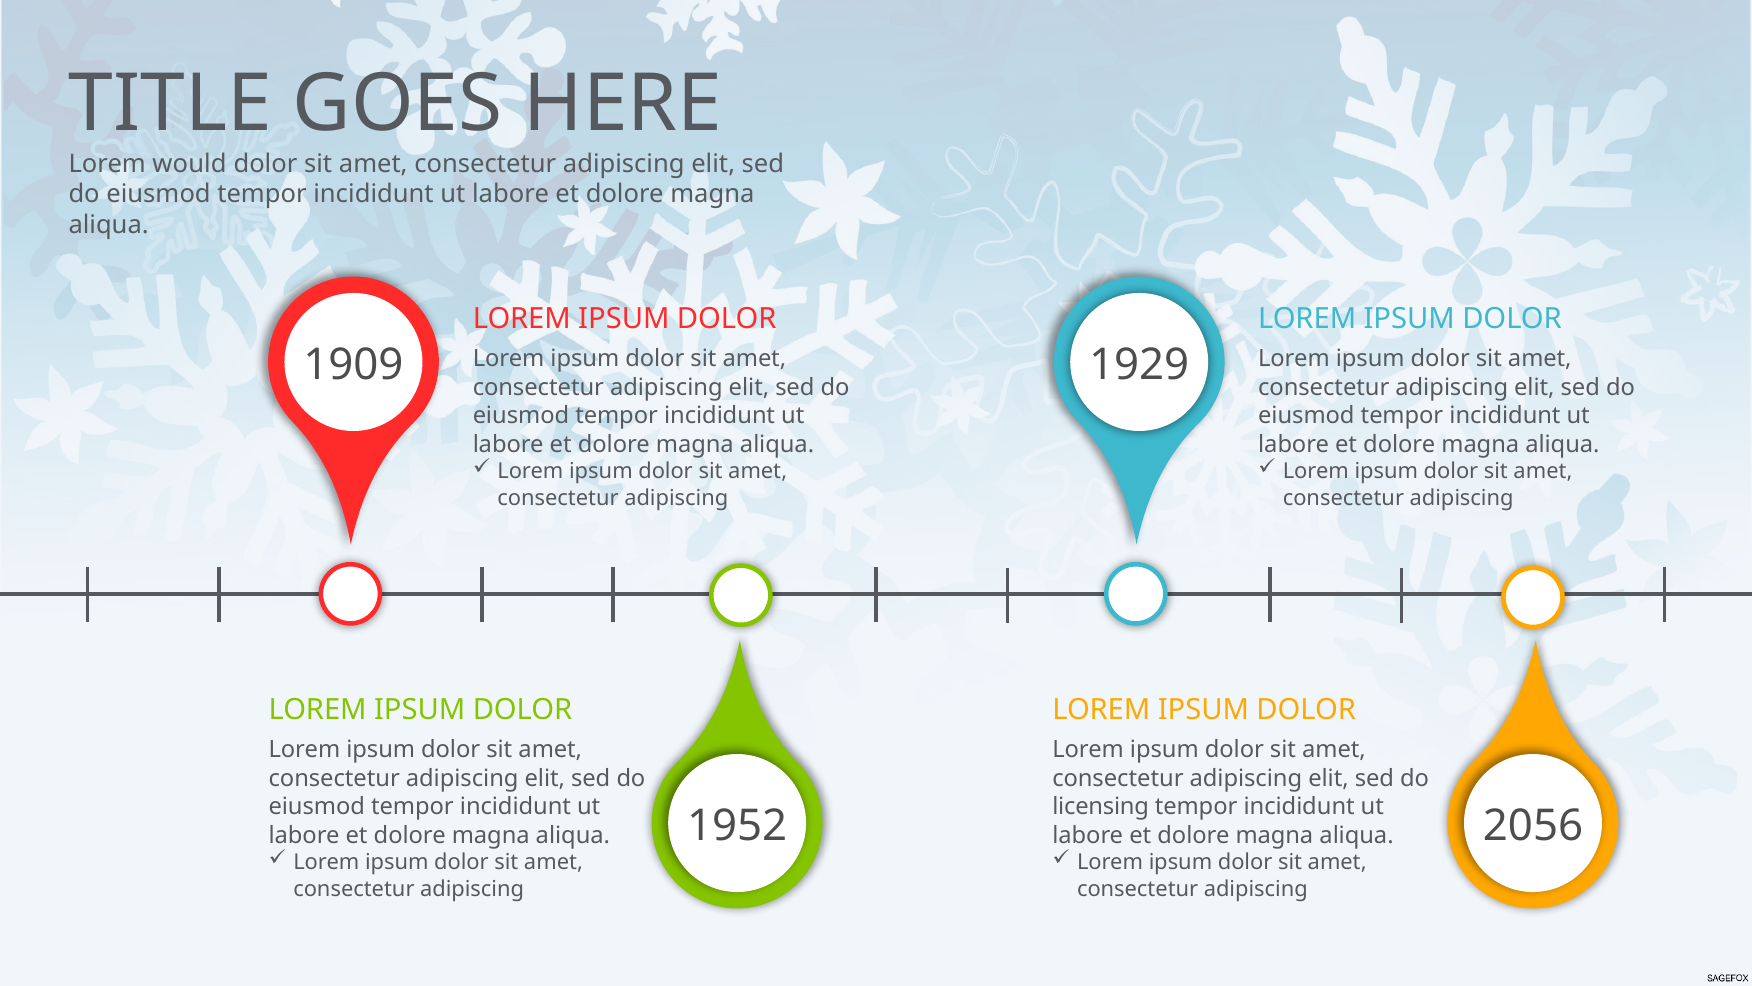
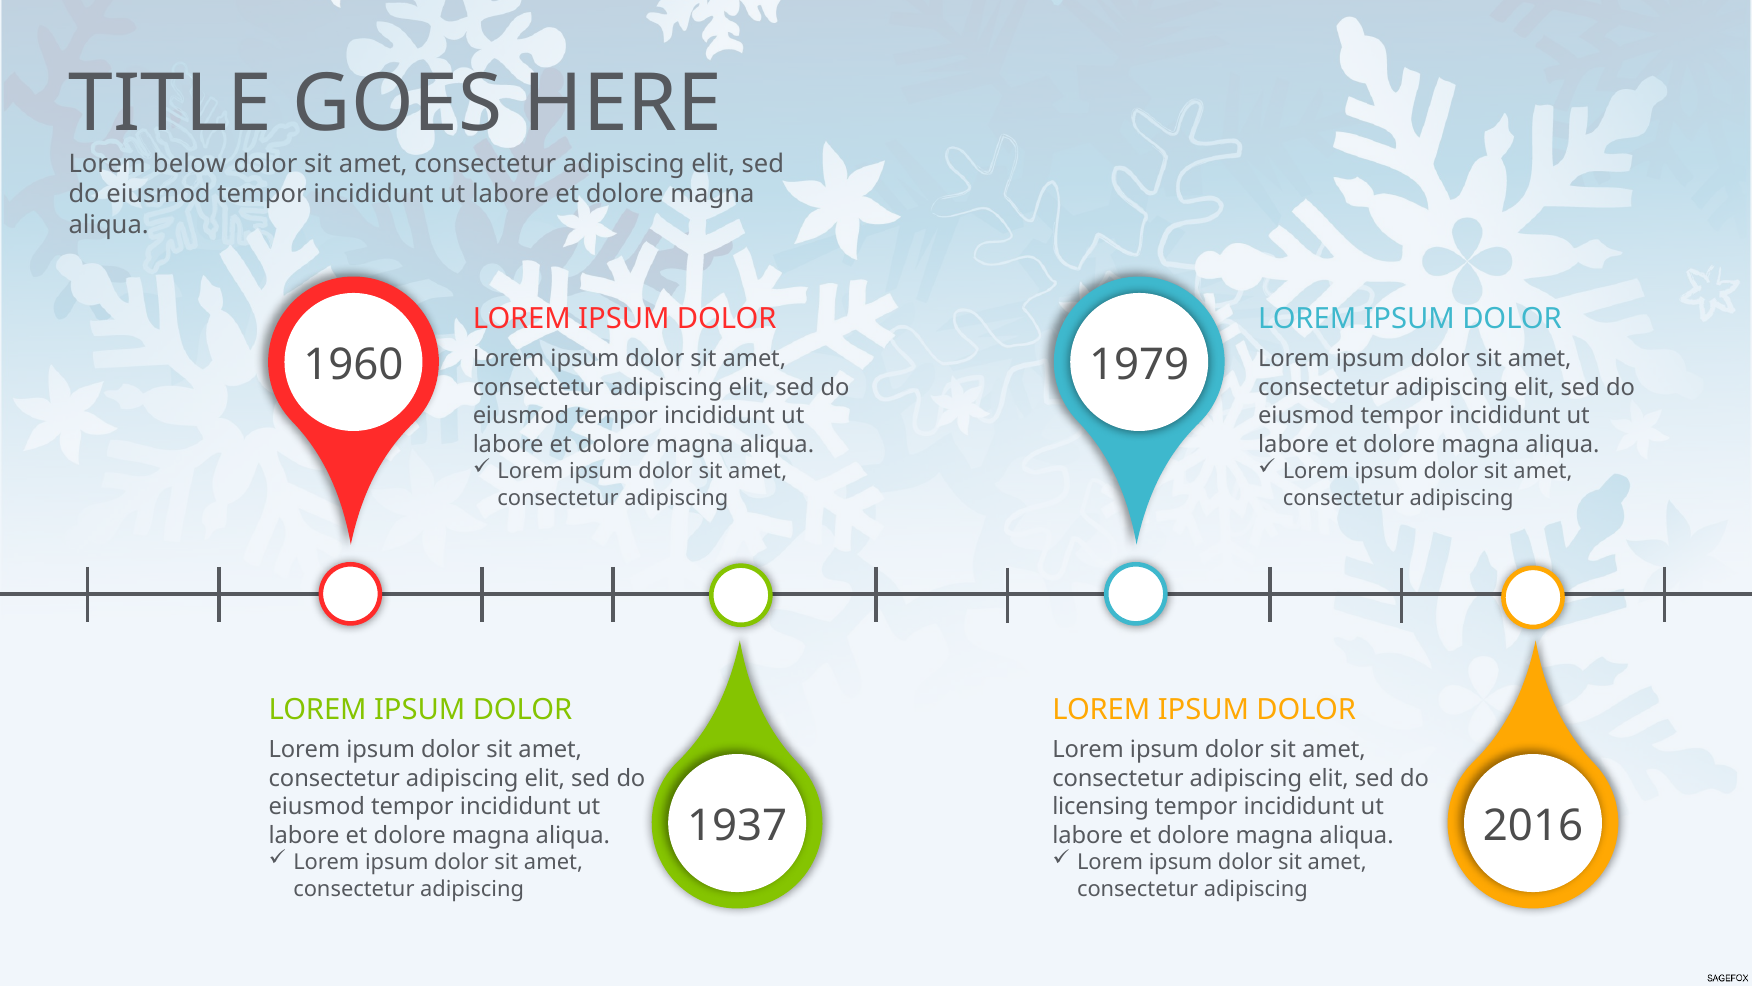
would: would -> below
1909: 1909 -> 1960
1929: 1929 -> 1979
1952: 1952 -> 1937
2056: 2056 -> 2016
